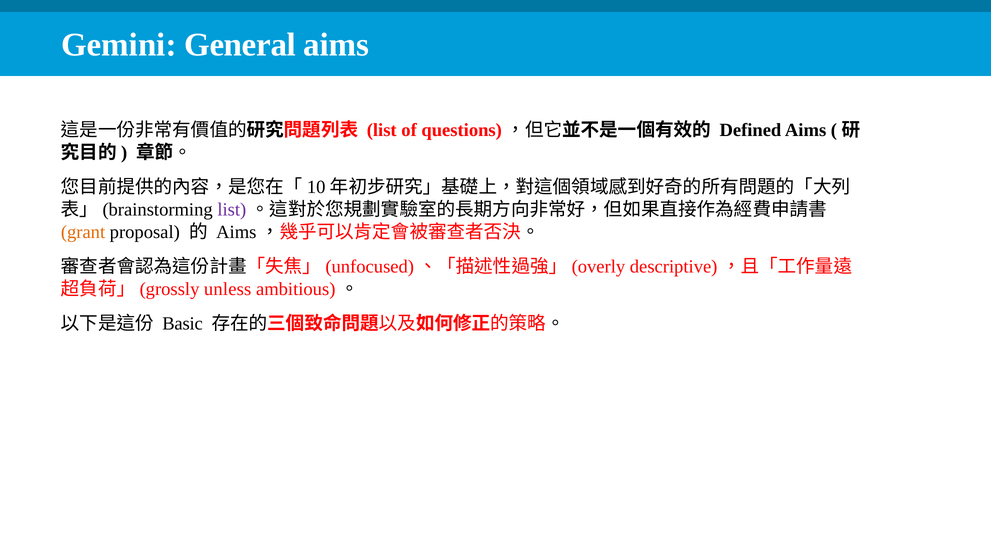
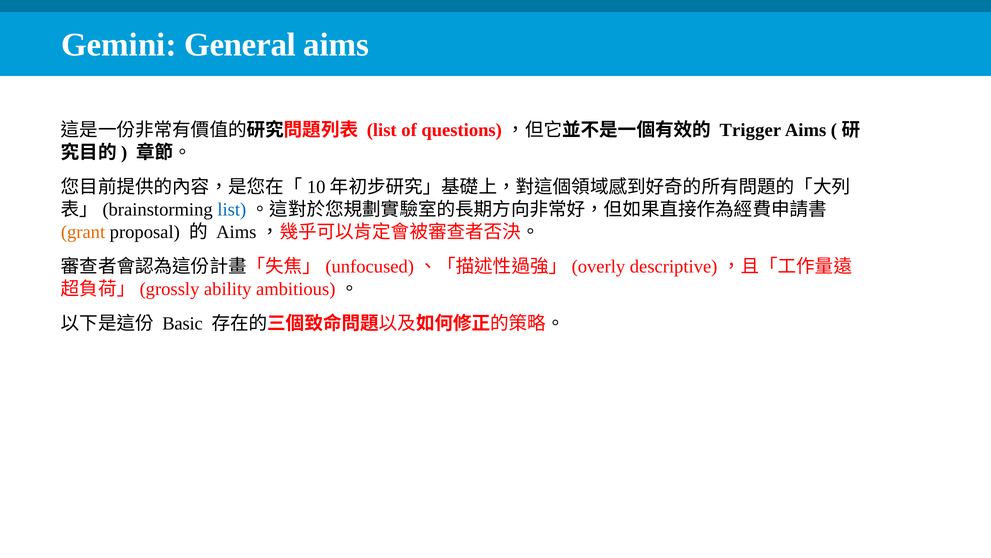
Defined: Defined -> Trigger
list at (232, 209) colour: purple -> blue
unless: unless -> ability
